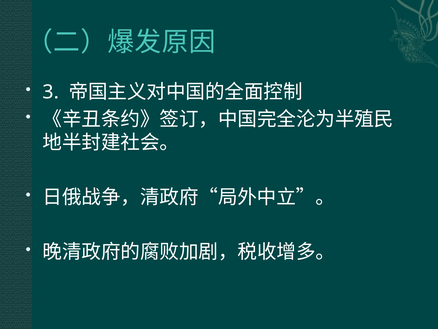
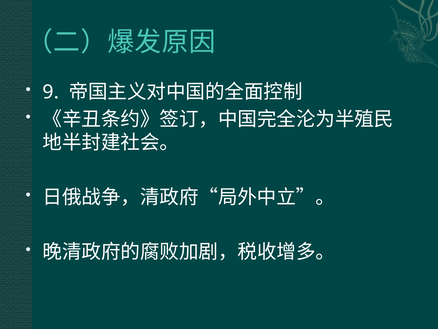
3: 3 -> 9
